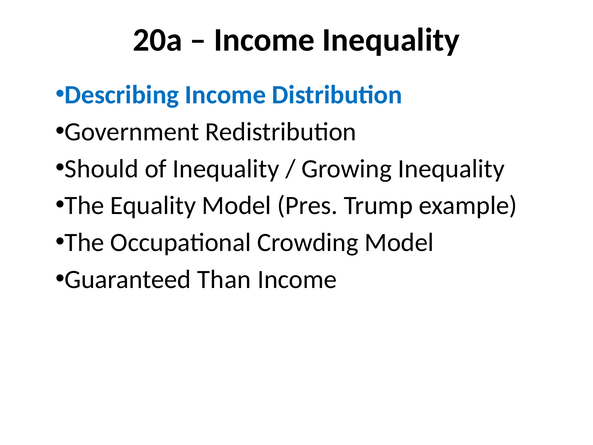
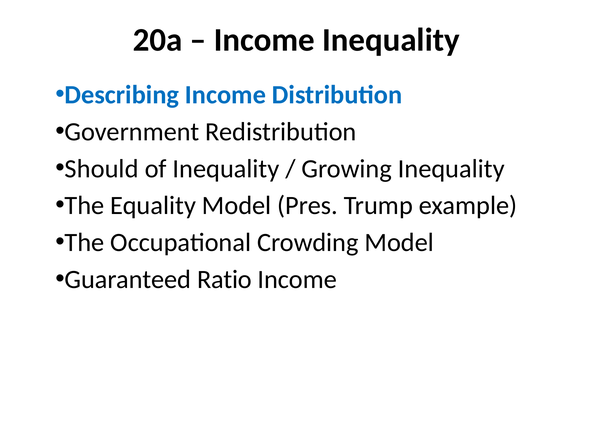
Than: Than -> Ratio
